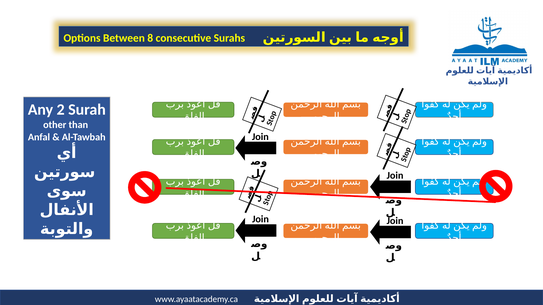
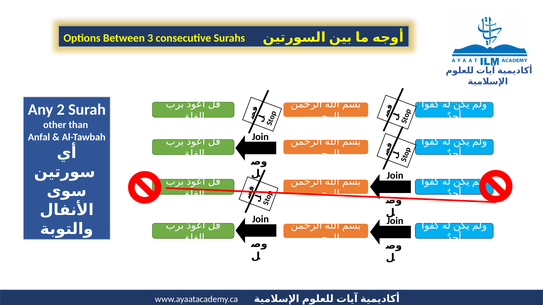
8: 8 -> 3
